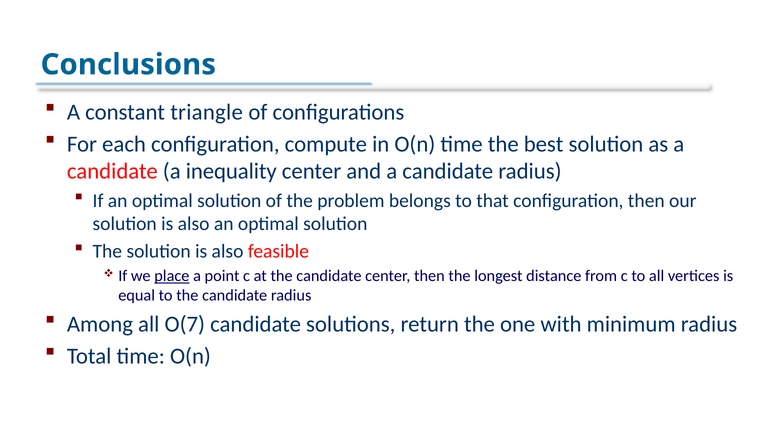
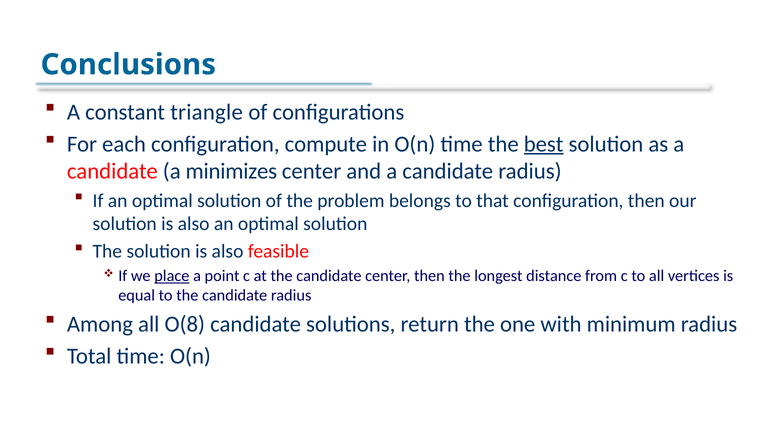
best underline: none -> present
inequality: inequality -> minimizes
O(7: O(7 -> O(8
